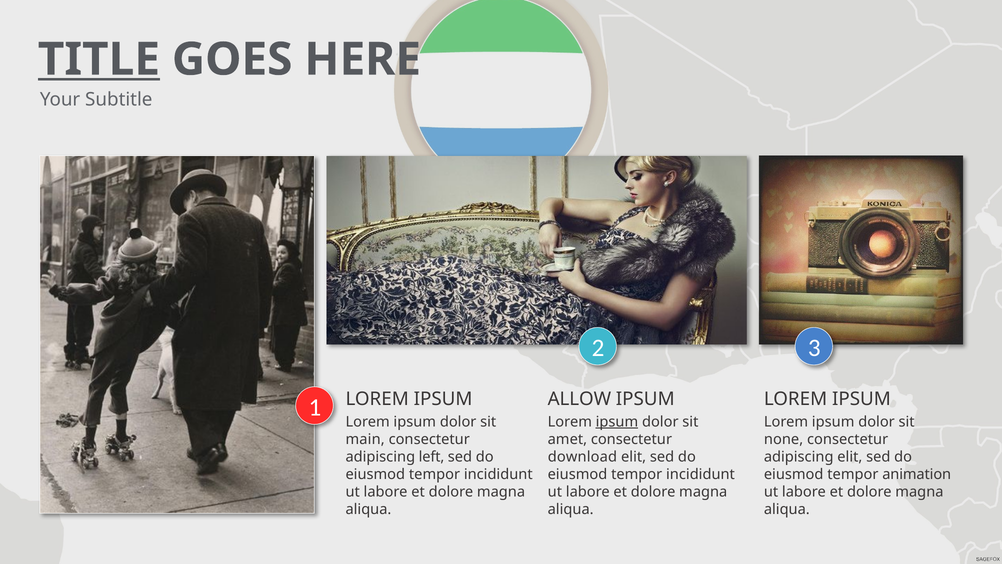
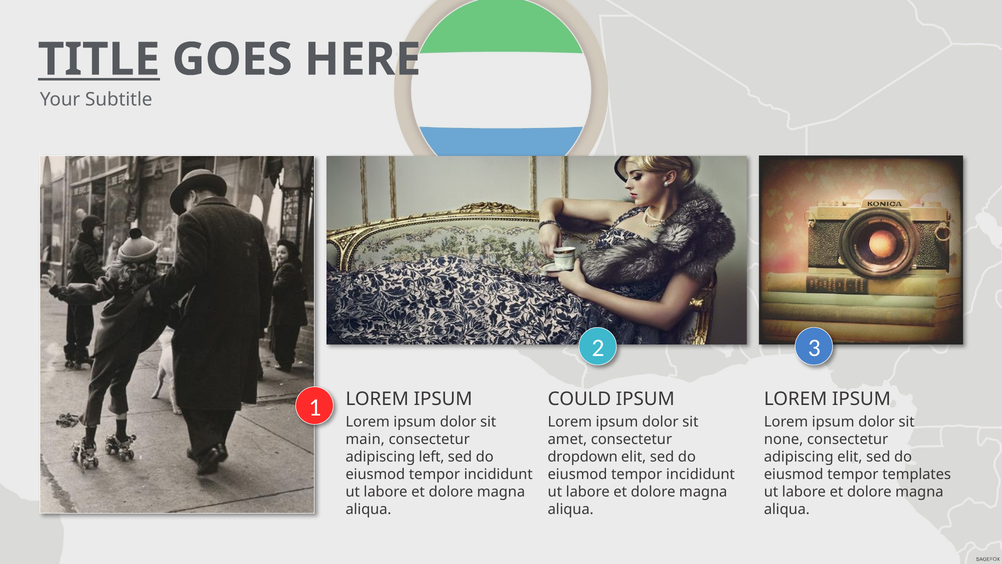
ALLOW: ALLOW -> COULD
ipsum at (617, 422) underline: present -> none
download: download -> dropdown
animation: animation -> templates
